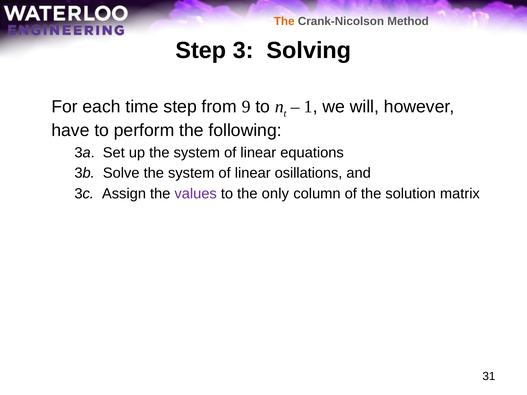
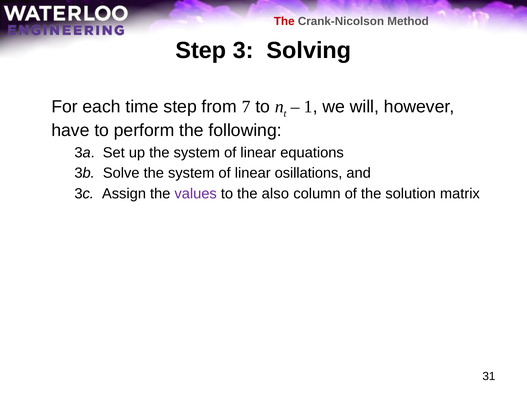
The at (284, 21) colour: orange -> red
9: 9 -> 7
only: only -> also
